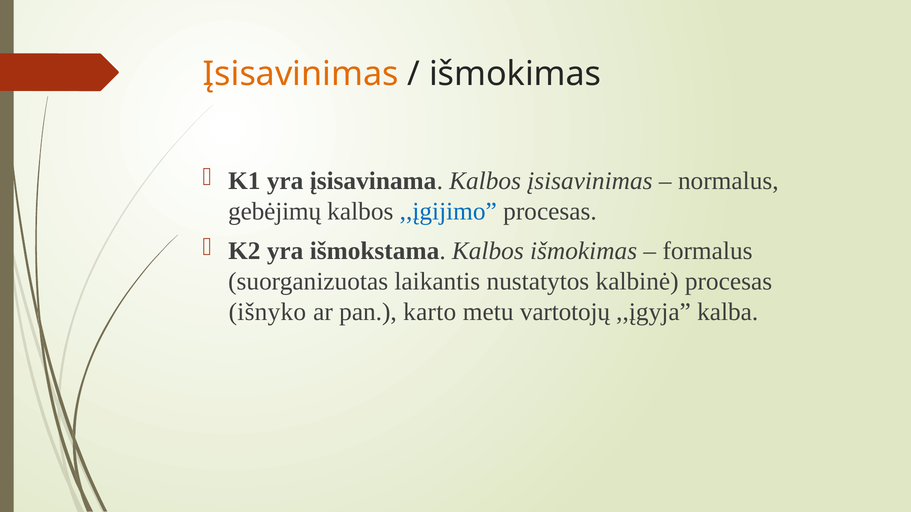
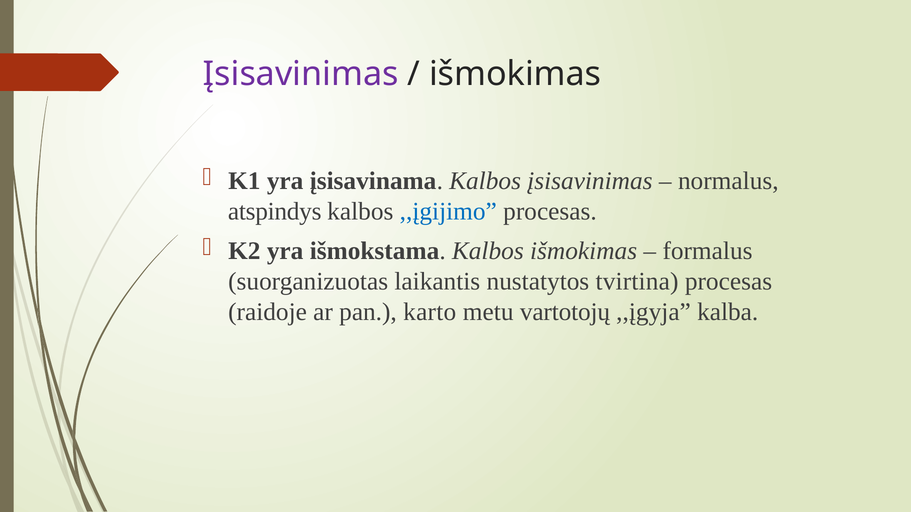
Įsisavinimas at (301, 74) colour: orange -> purple
gebėjimų: gebėjimų -> atspindys
kalbinė: kalbinė -> tvirtina
išnyko: išnyko -> raidoje
